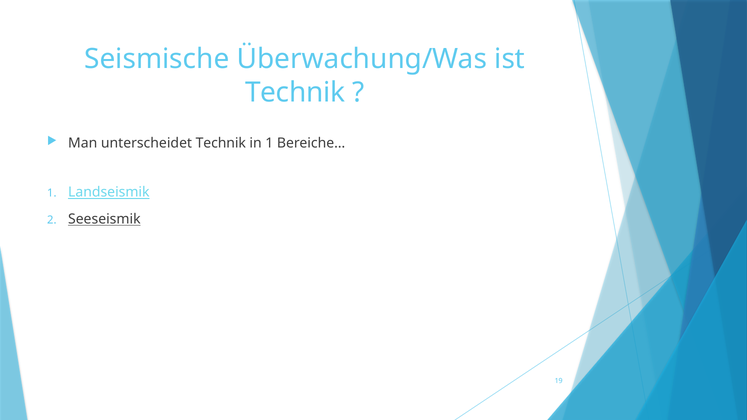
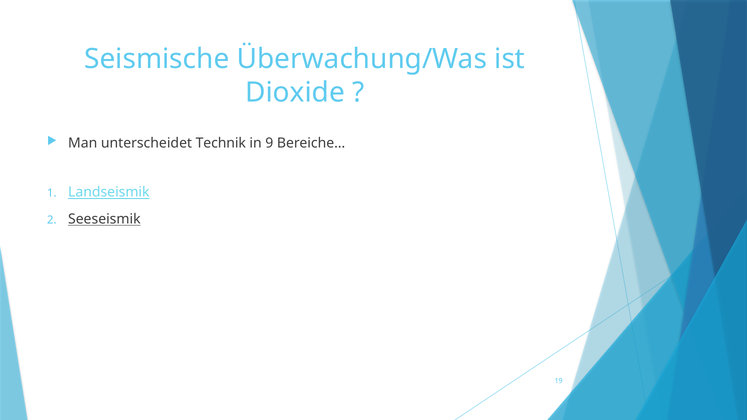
Technik at (295, 93): Technik -> Dioxide
in 1: 1 -> 9
